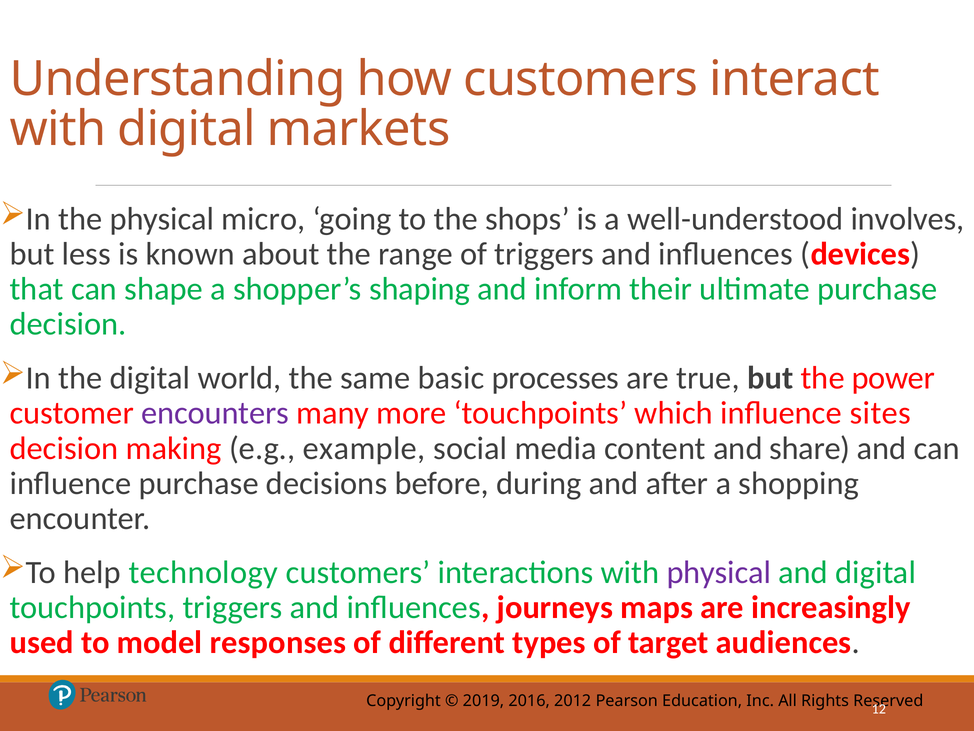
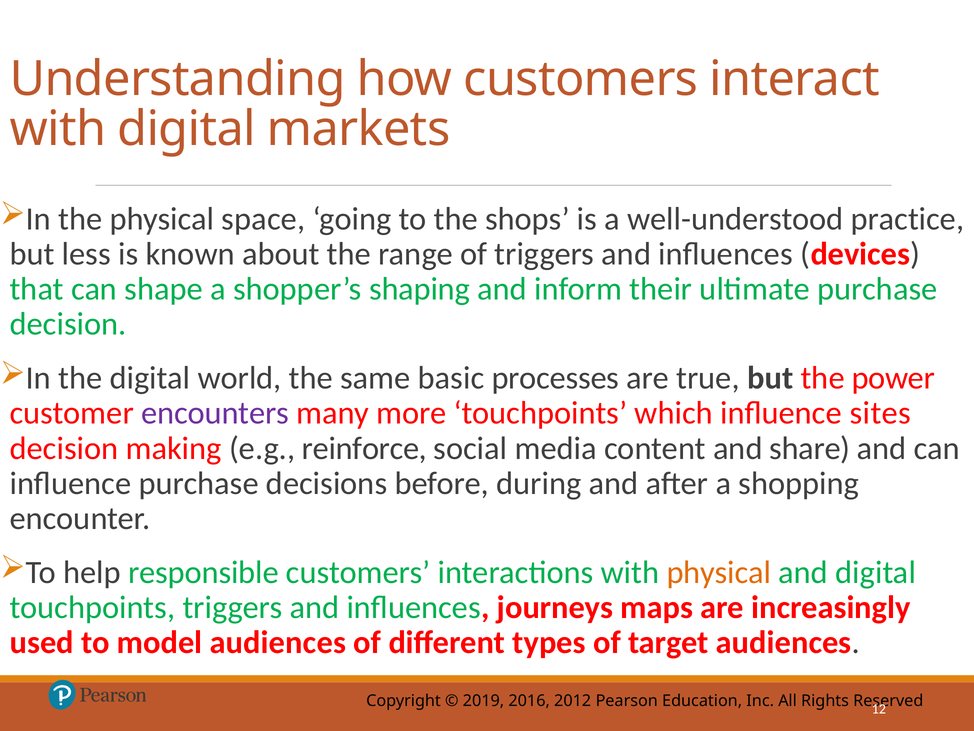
micro: micro -> space
involves: involves -> practice
example: example -> reinforce
technology: technology -> responsible
physical at (719, 572) colour: purple -> orange
model responses: responses -> audiences
